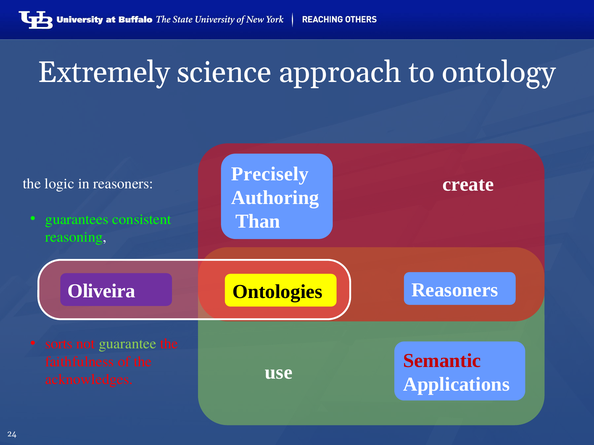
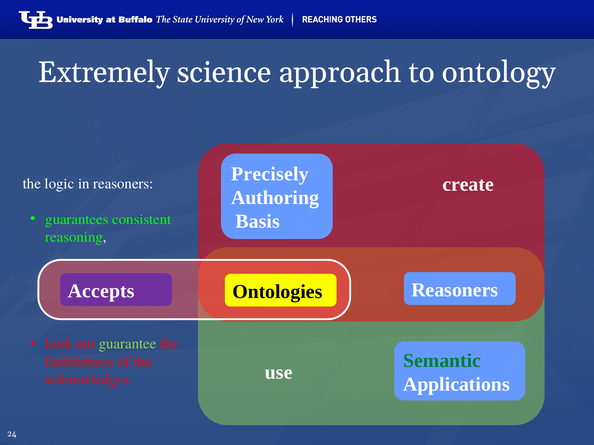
Than: Than -> Basis
Oliveira: Oliveira -> Accepts
sorts: sorts -> look
Semantic colour: red -> green
